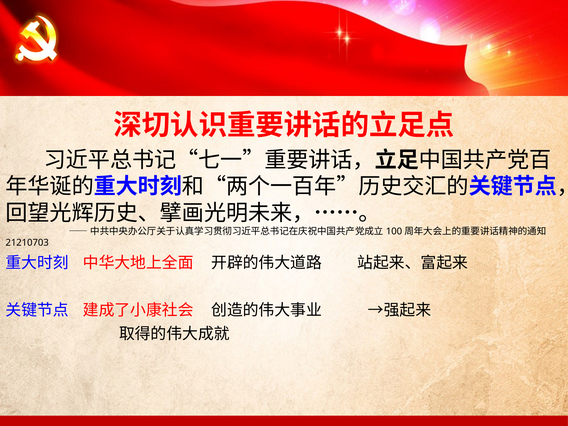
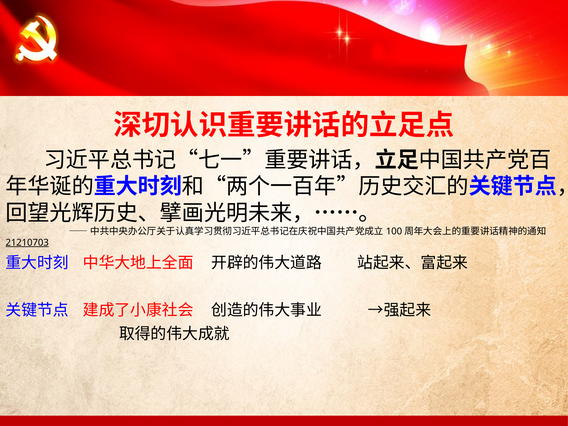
21210703 underline: none -> present
